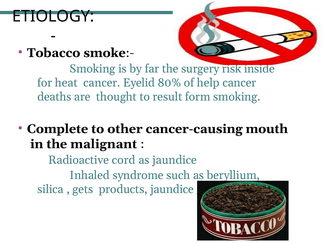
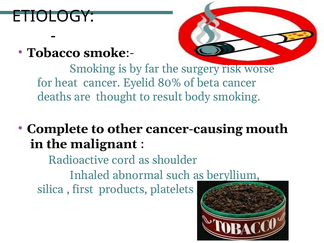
inside: inside -> worse
help: help -> beta
form: form -> body
as jaundice: jaundice -> shoulder
syndrome: syndrome -> abnormal
gets: gets -> first
products jaundice: jaundice -> platelets
